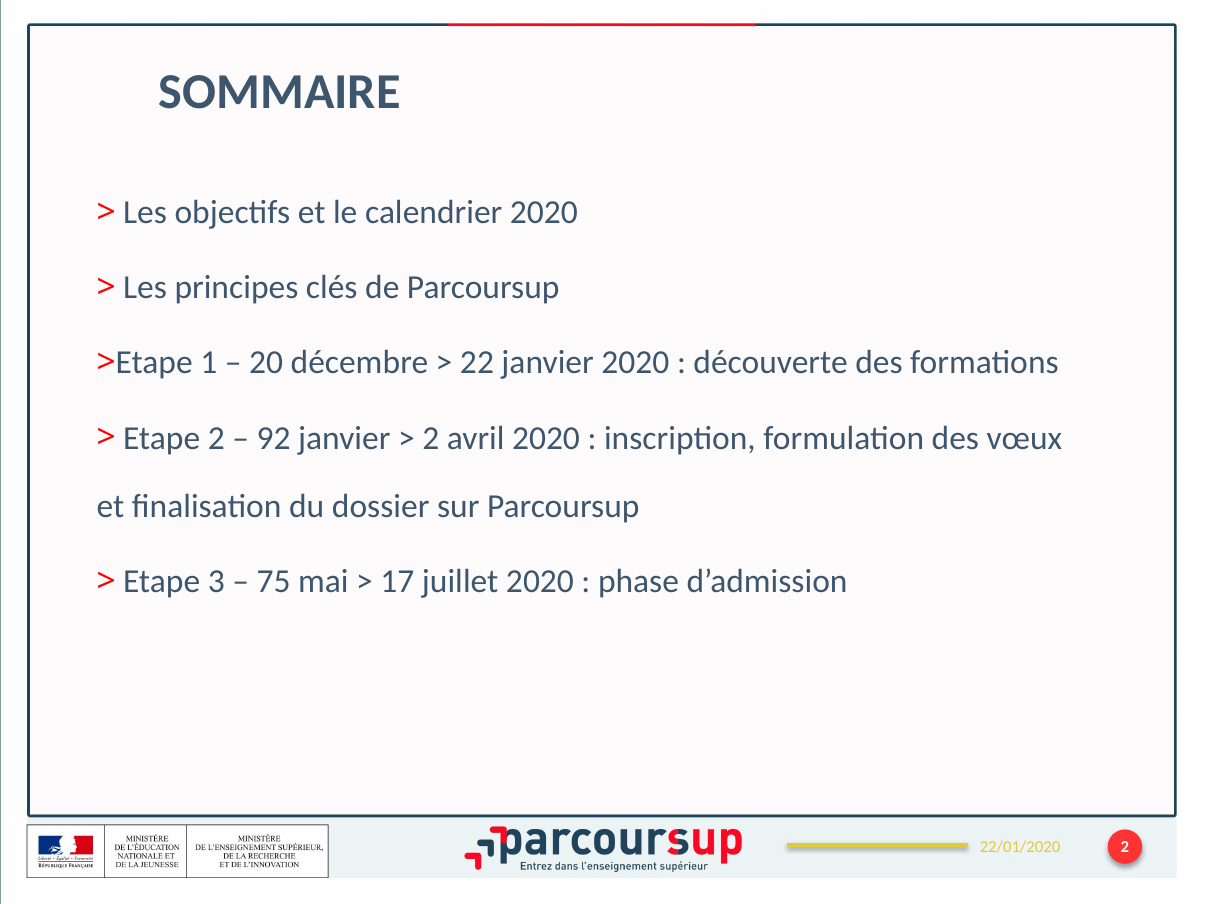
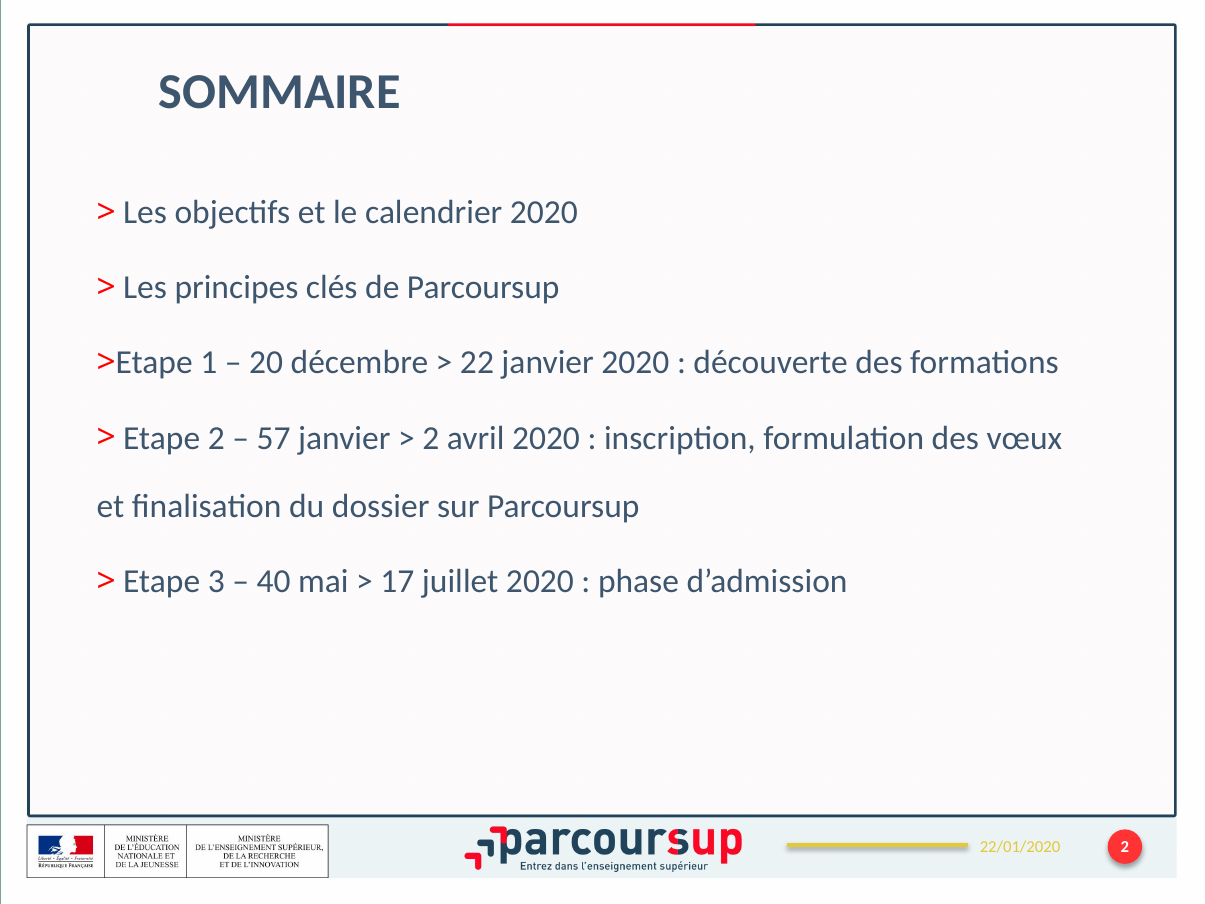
92: 92 -> 57
75: 75 -> 40
